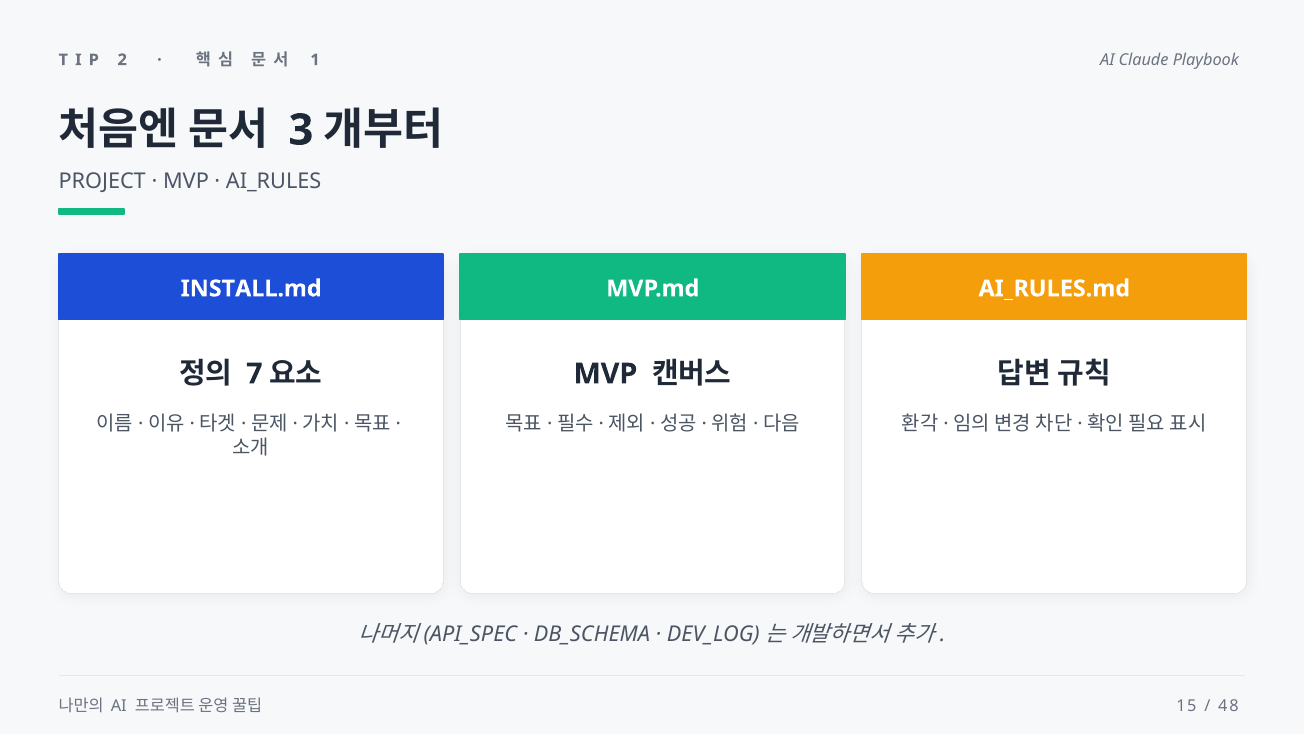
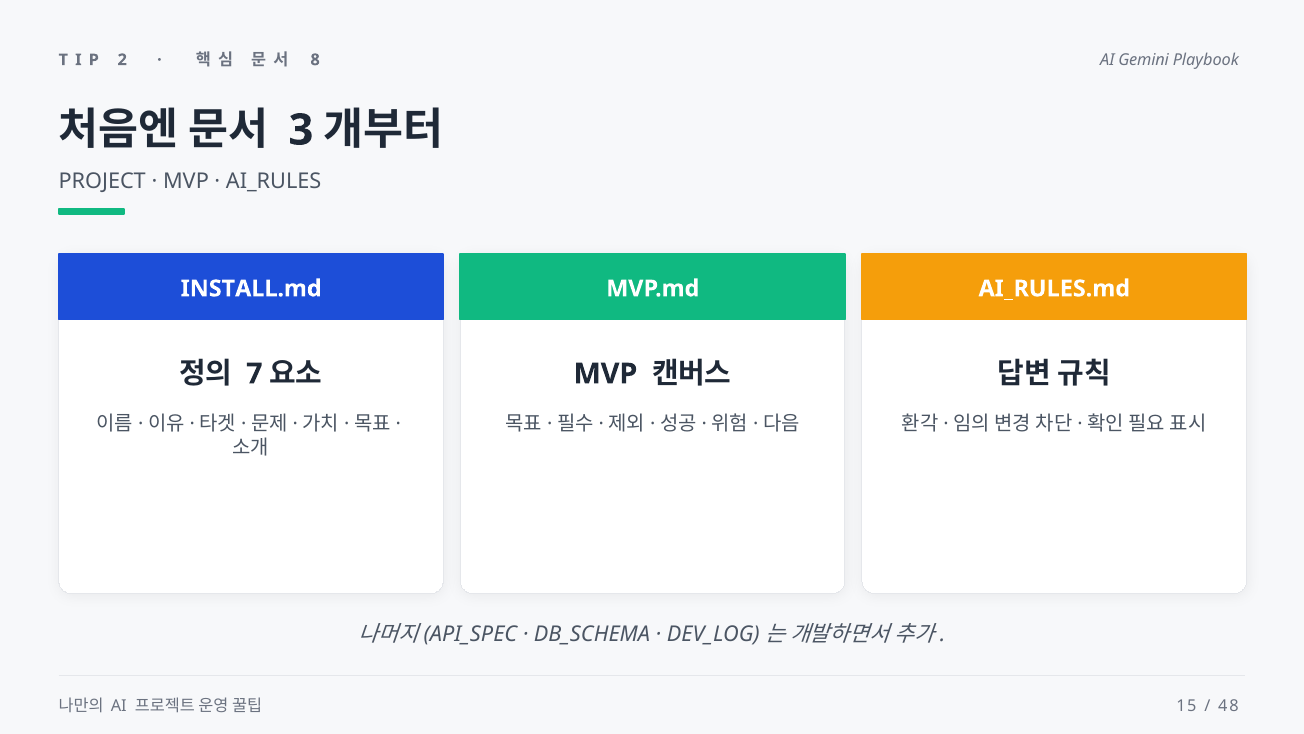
1: 1 -> 8
Claude: Claude -> Gemini
